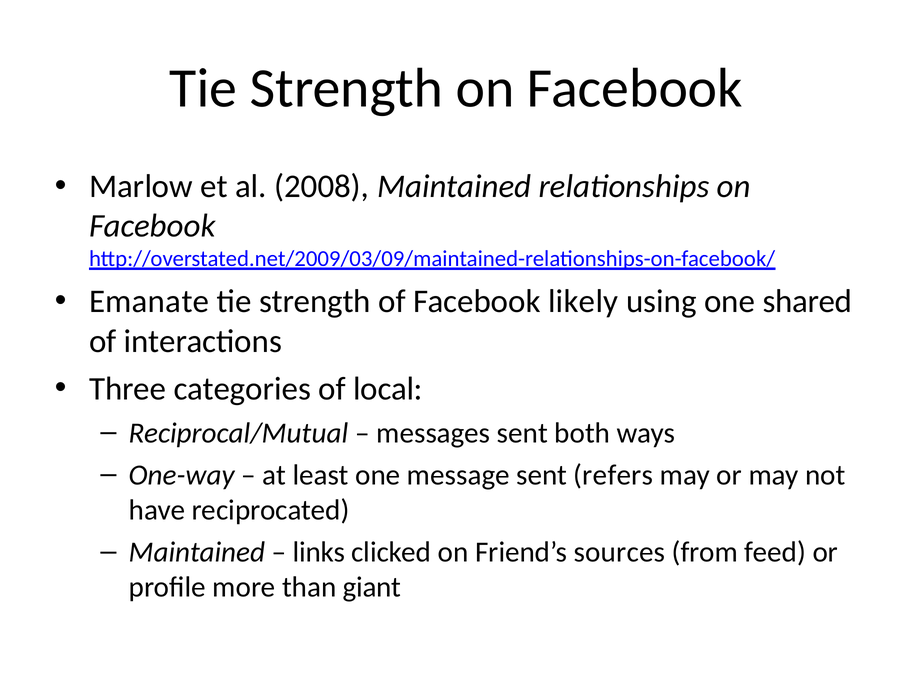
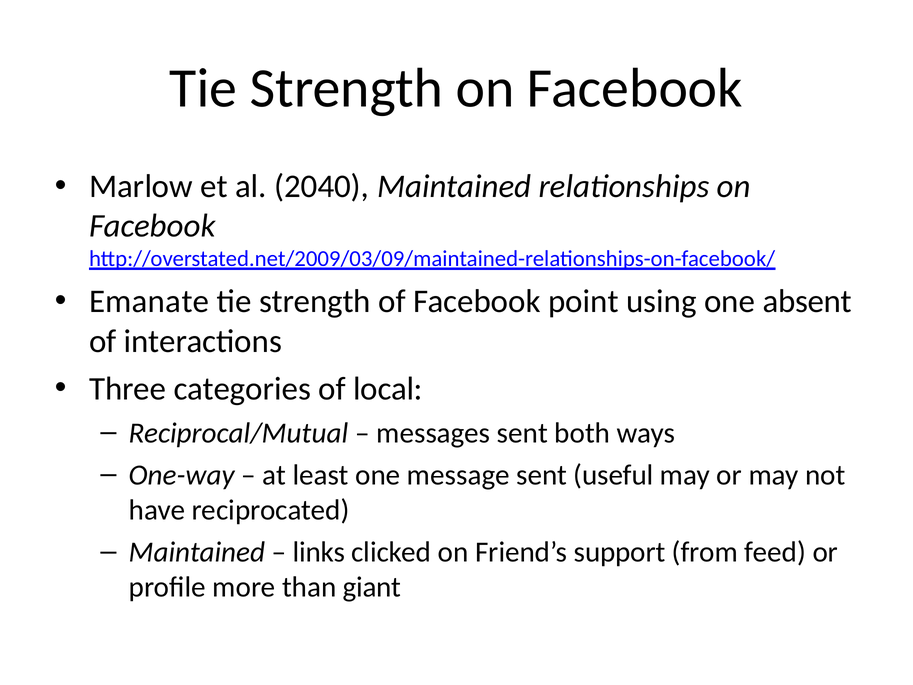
2008: 2008 -> 2040
likely: likely -> point
shared: shared -> absent
refers: refers -> useful
sources: sources -> support
